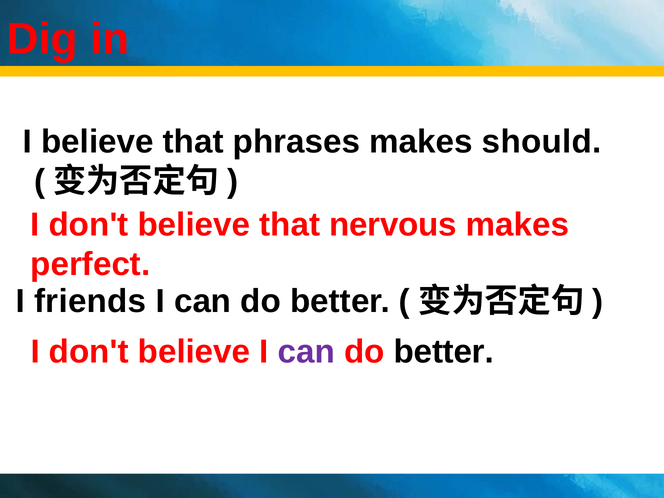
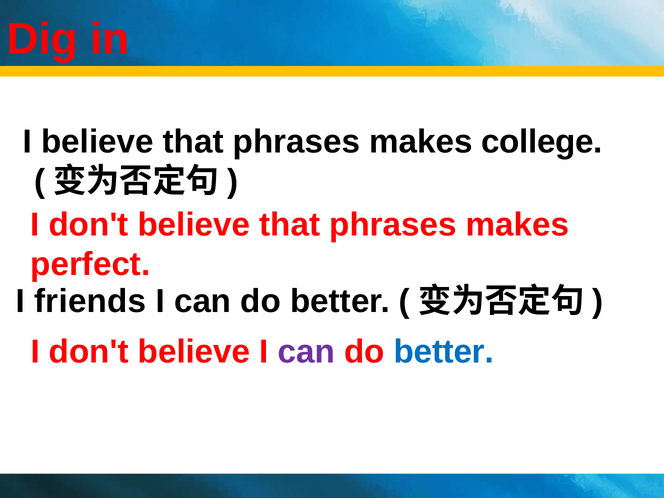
should: should -> college
don't believe that nervous: nervous -> phrases
better at (444, 352) colour: black -> blue
